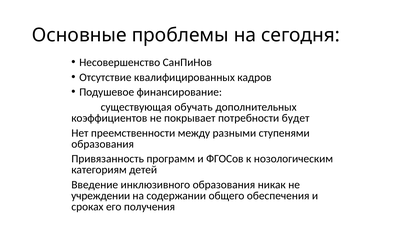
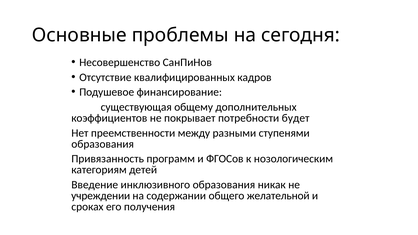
обучать: обучать -> общему
обеспечения: обеспечения -> желательной
